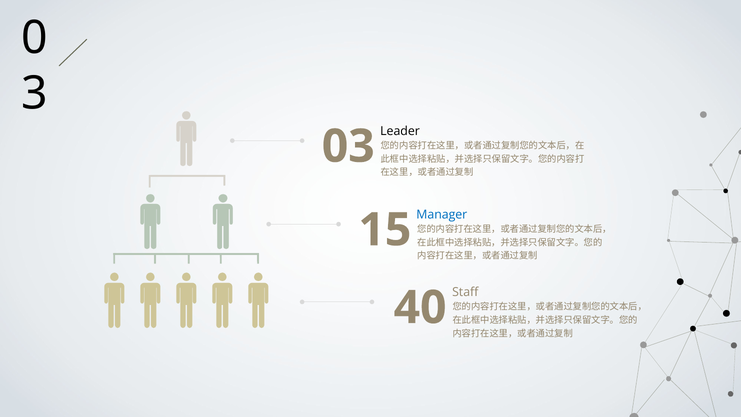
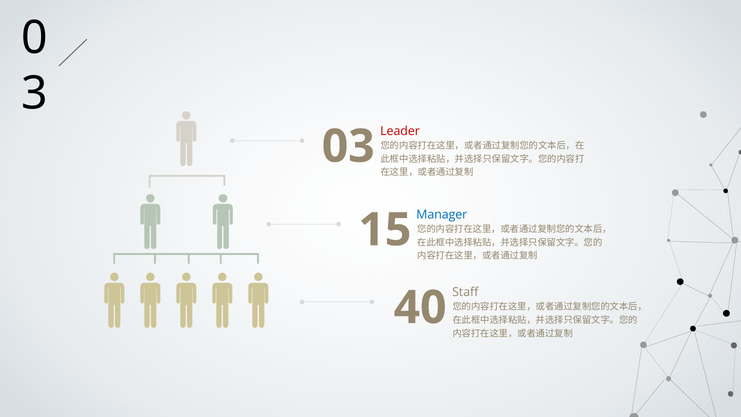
Leader colour: black -> red
